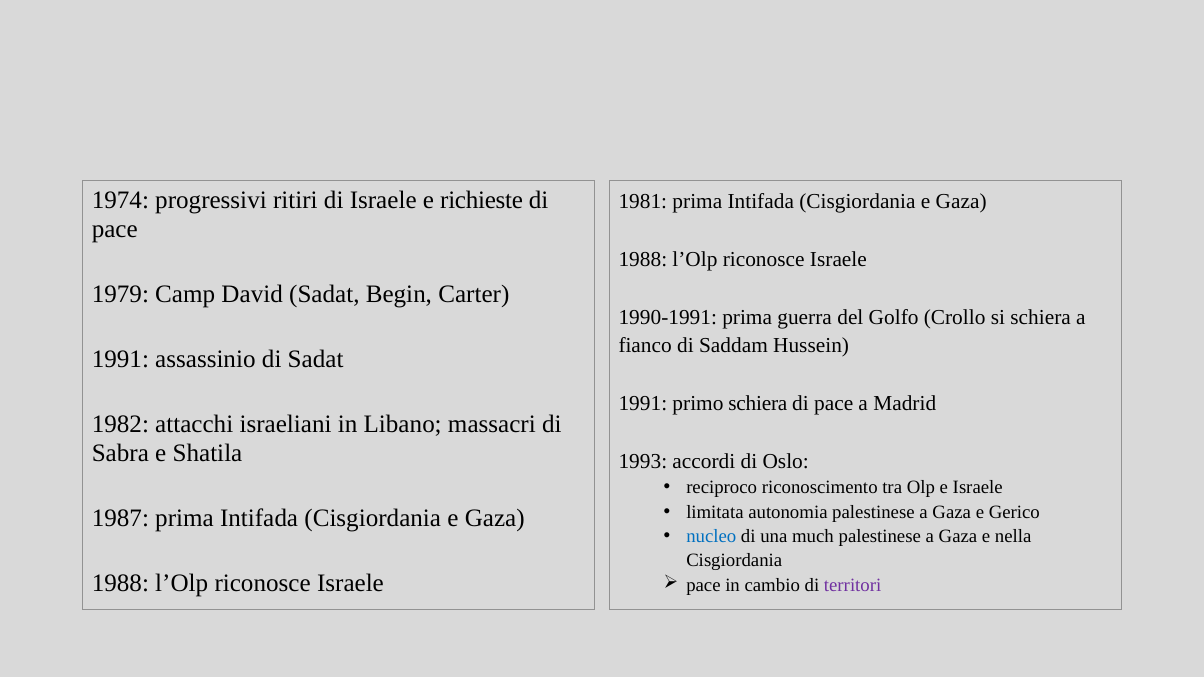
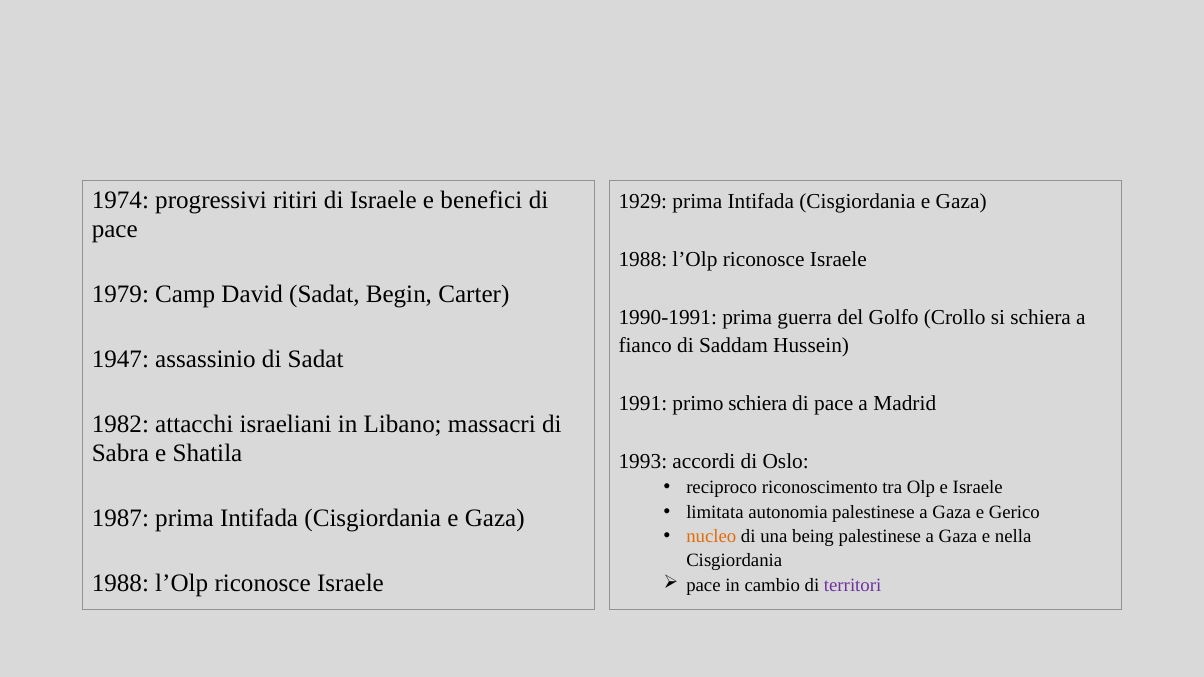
richieste: richieste -> benefici
1981: 1981 -> 1929
1991 at (120, 359): 1991 -> 1947
nucleo colour: blue -> orange
much: much -> being
